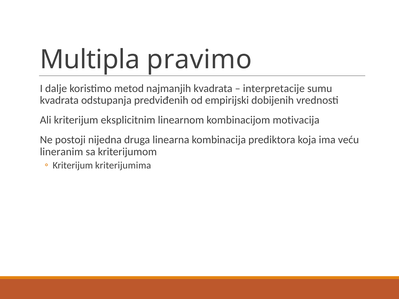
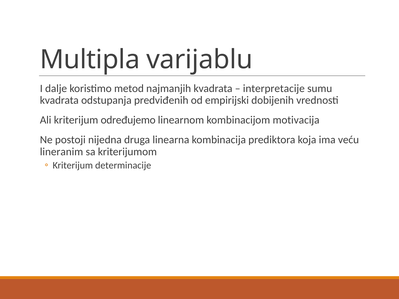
pravimo: pravimo -> varijablu
eksplicitnim: eksplicitnim -> određujemo
kriterijumima: kriterijumima -> determinacije
